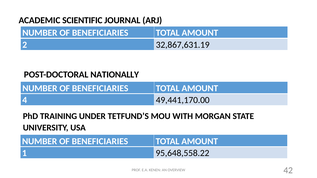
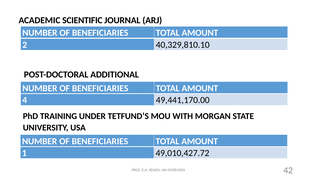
32,867,631.19: 32,867,631.19 -> 40,329,810.10
NATIONALLY: NATIONALLY -> ADDITIONAL
95,648,558.22: 95,648,558.22 -> 49,010,427.72
